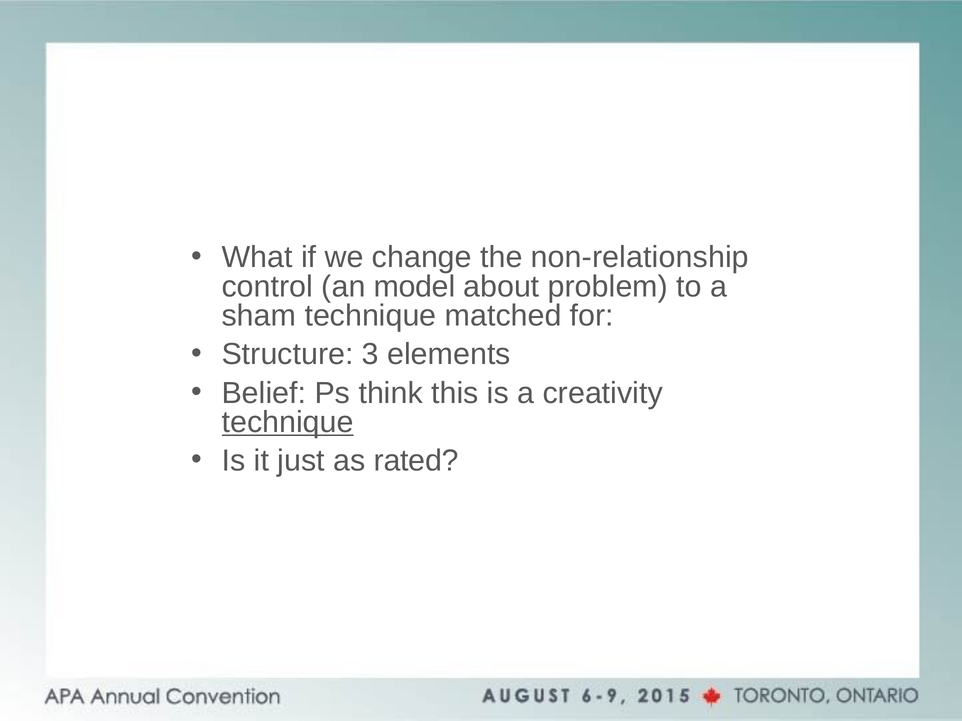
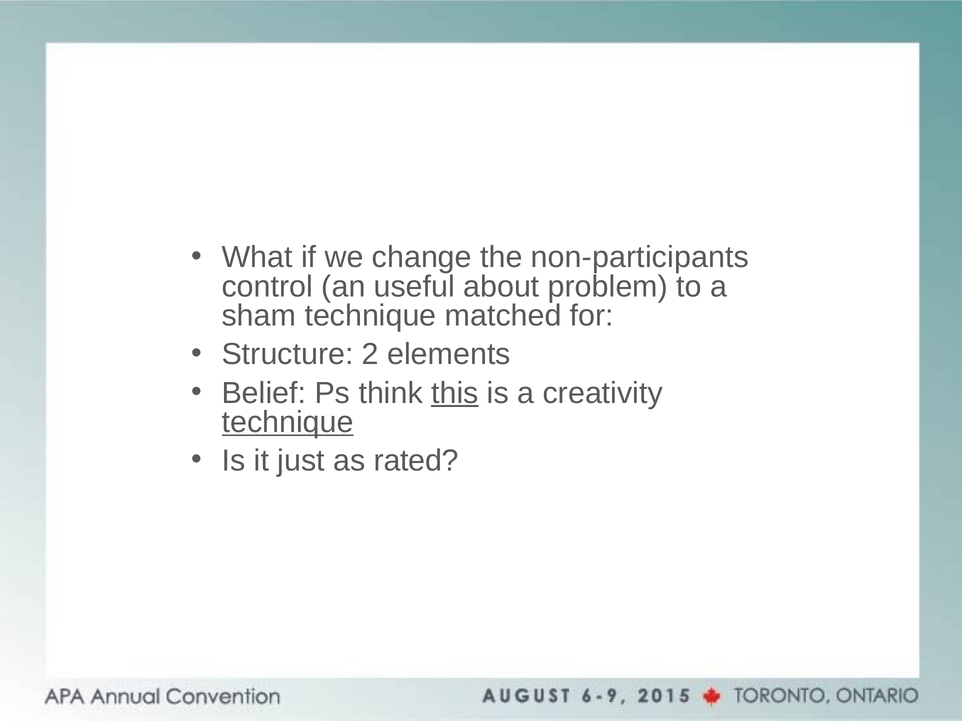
non-relationship: non-relationship -> non-participants
model: model -> useful
3: 3 -> 2
this underline: none -> present
